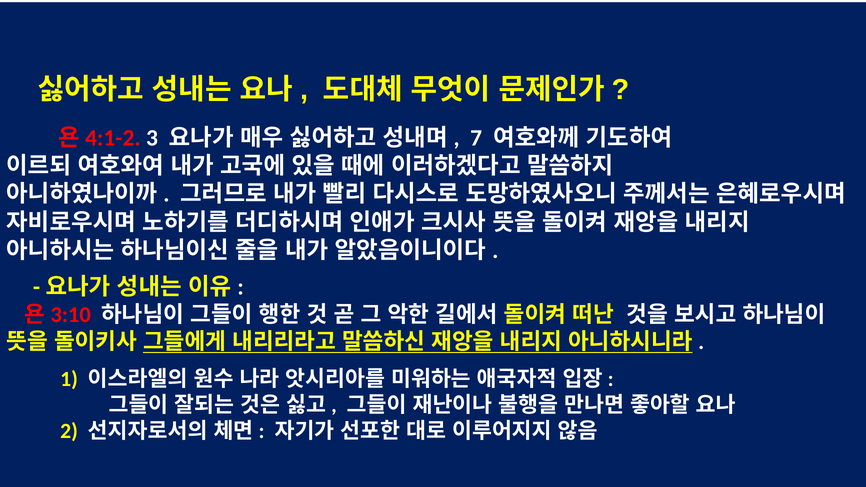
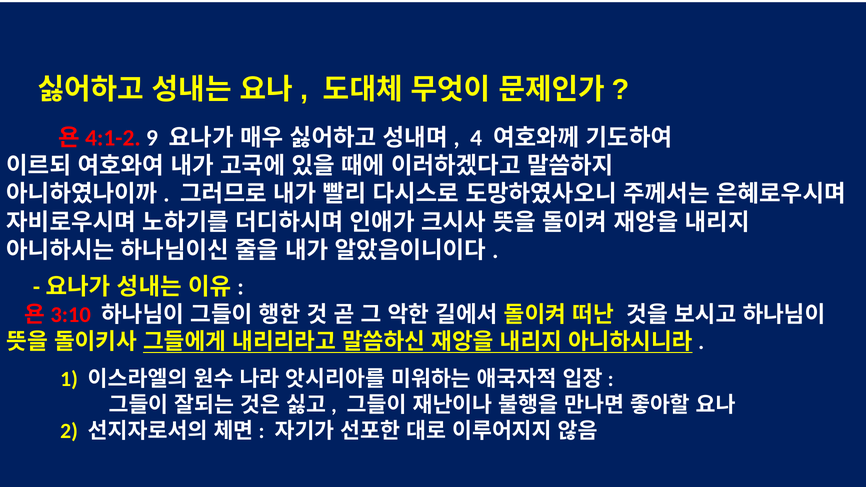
3: 3 -> 9
7: 7 -> 4
